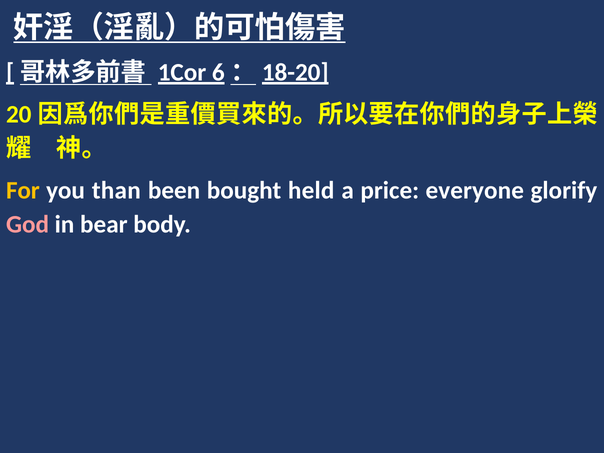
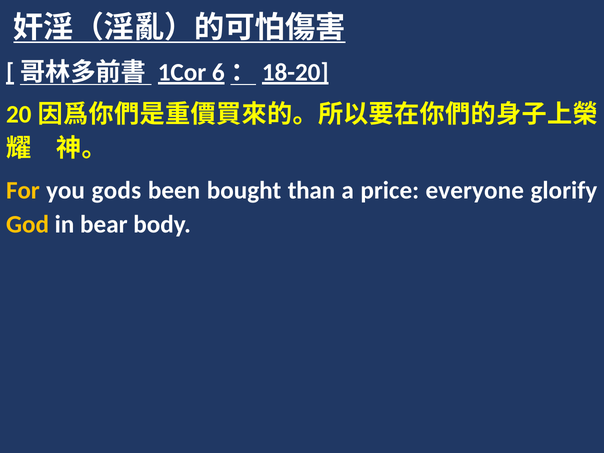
than: than -> gods
held: held -> than
God colour: pink -> yellow
